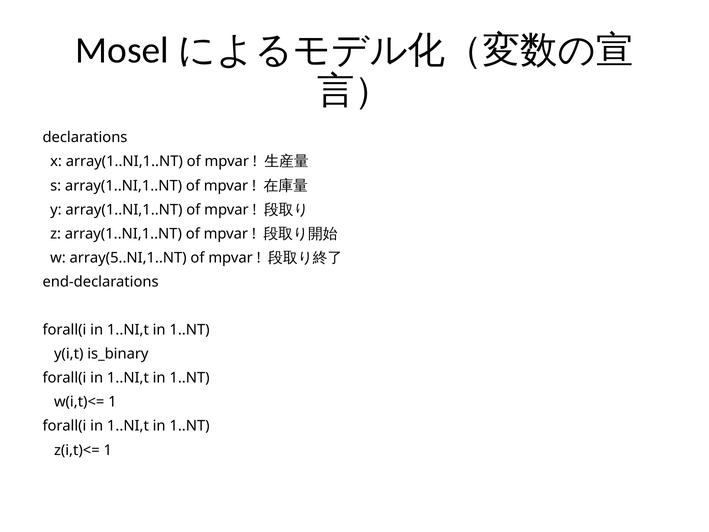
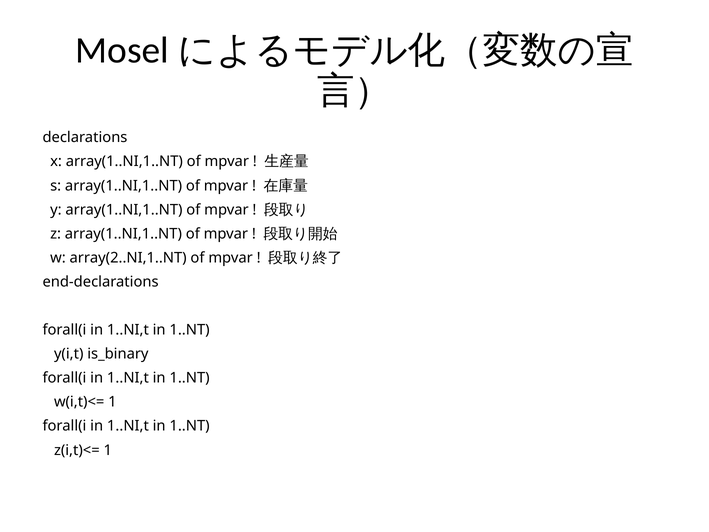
array(5..NI,1..NT: array(5..NI,1..NT -> array(2..NI,1..NT
